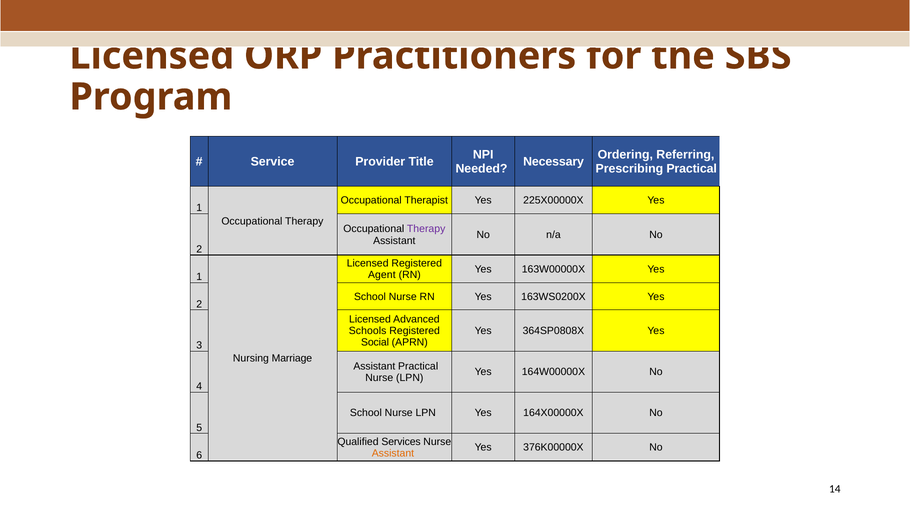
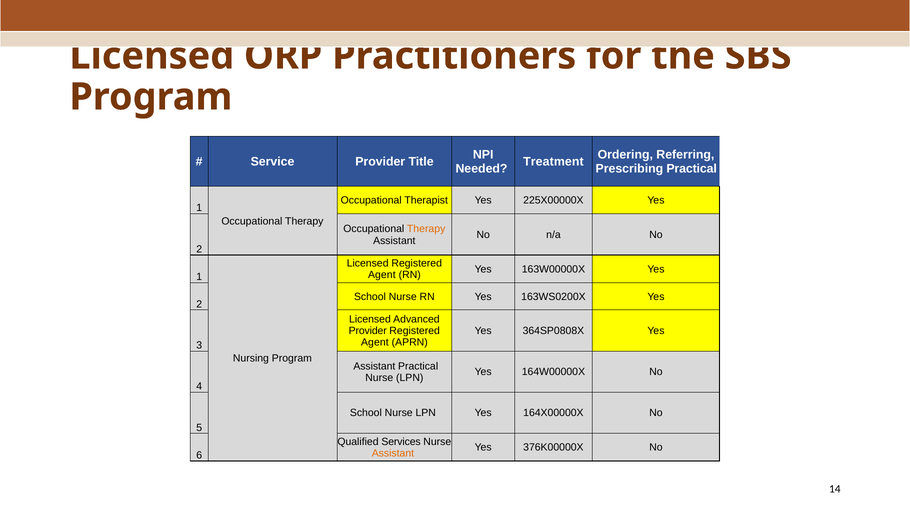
Necessary: Necessary -> Treatment
Therapy at (426, 229) colour: purple -> orange
Schools at (368, 331): Schools -> Provider
Social at (375, 342): Social -> Agent
Nursing Marriage: Marriage -> Program
